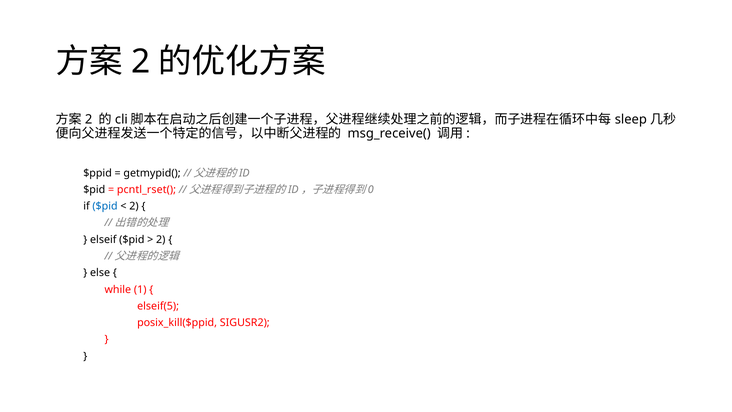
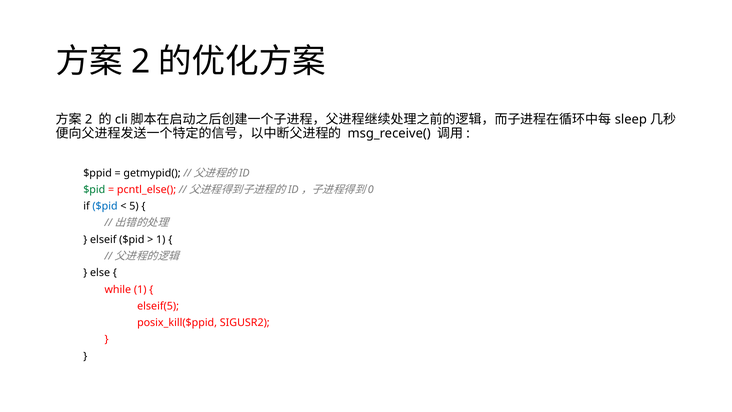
$pid at (94, 190) colour: black -> green
pcntl_rset(: pcntl_rset( -> pcntl_else(
2 at (134, 206): 2 -> 5
2 at (161, 239): 2 -> 1
